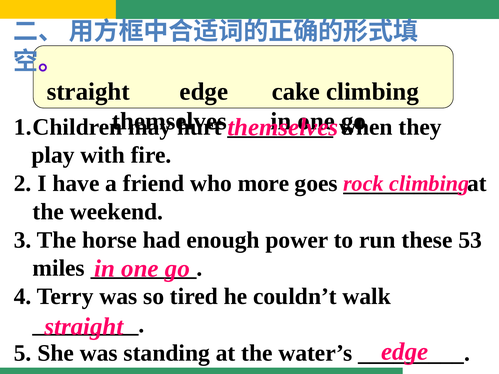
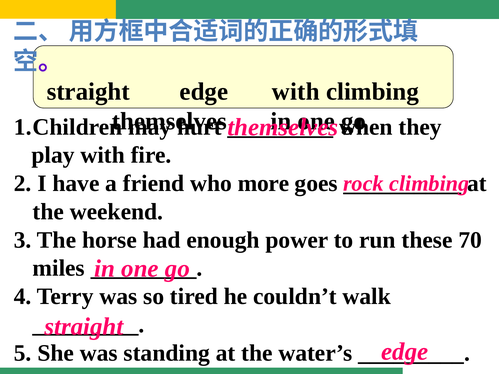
edge cake: cake -> with
53: 53 -> 70
